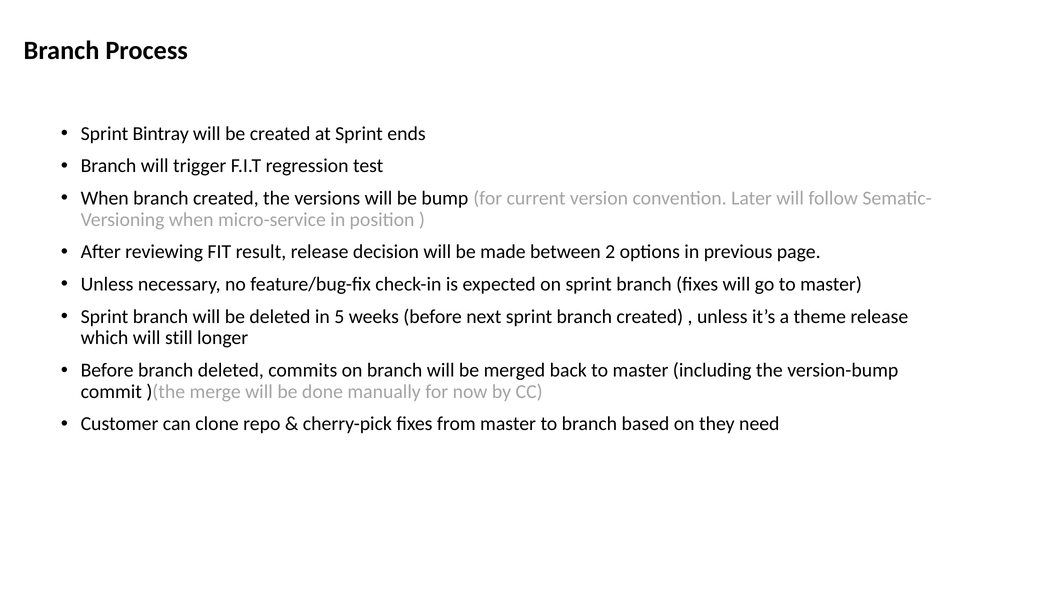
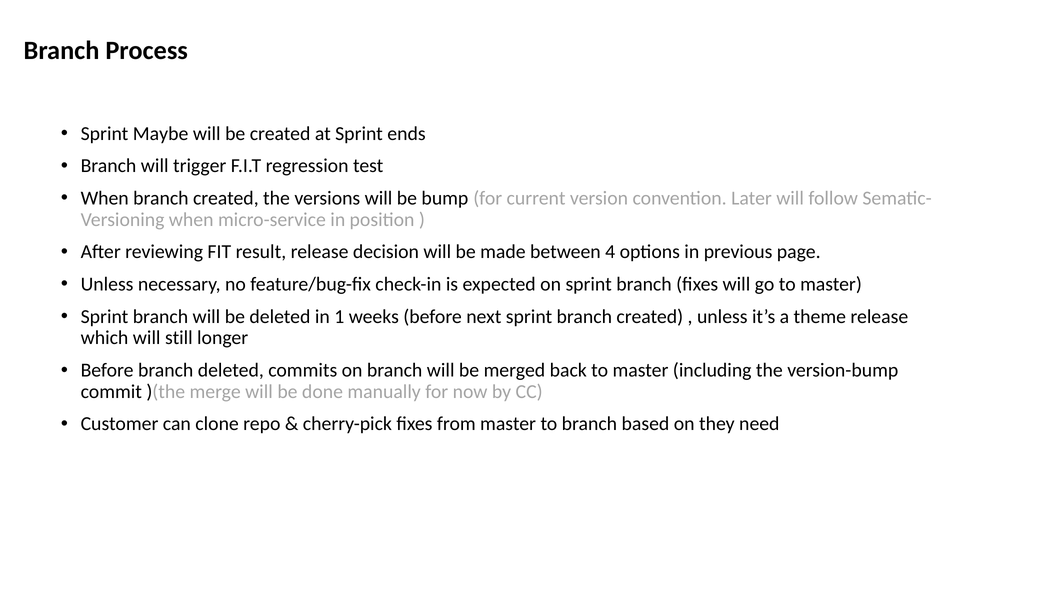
Bintray: Bintray -> Maybe
2: 2 -> 4
5: 5 -> 1
